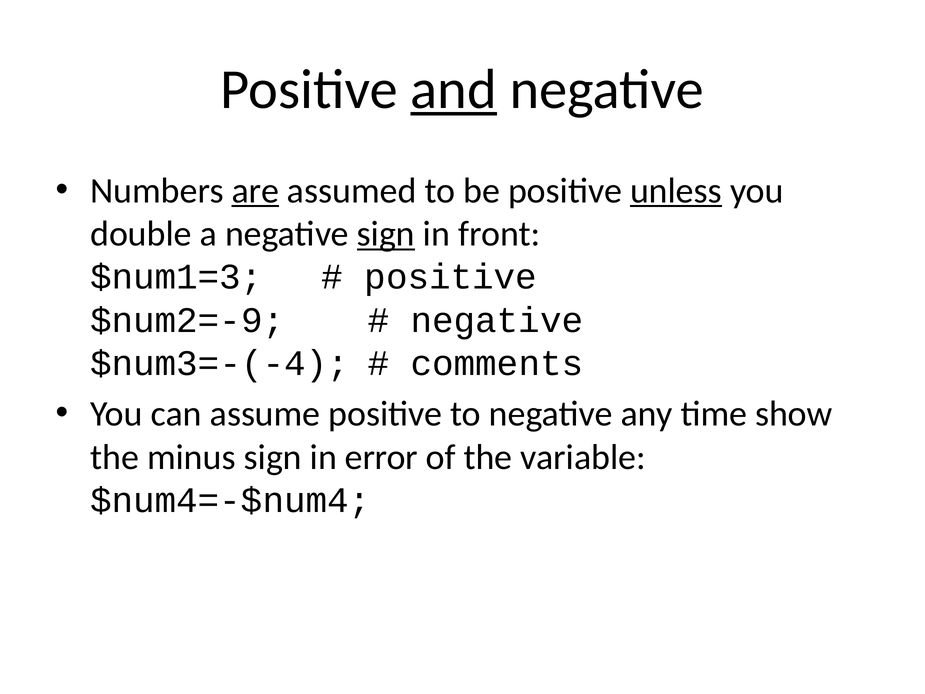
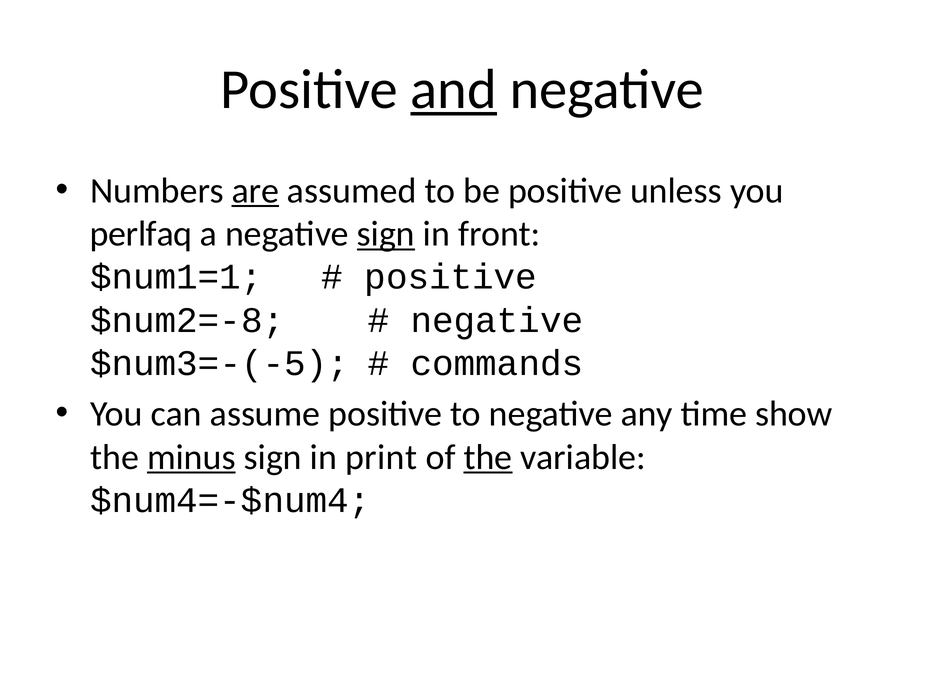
unless underline: present -> none
double: double -> perlfaq
$num1=3: $num1=3 -> $num1=1
$num2=-9: $num2=-9 -> $num2=-8
$num3=-(-4: $num3=-(-4 -> $num3=-(-5
comments: comments -> commands
minus underline: none -> present
error: error -> print
the at (488, 457) underline: none -> present
